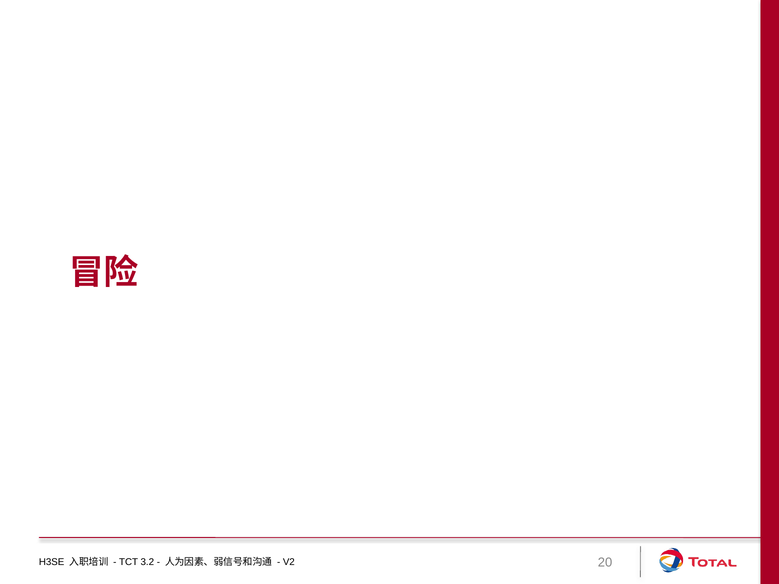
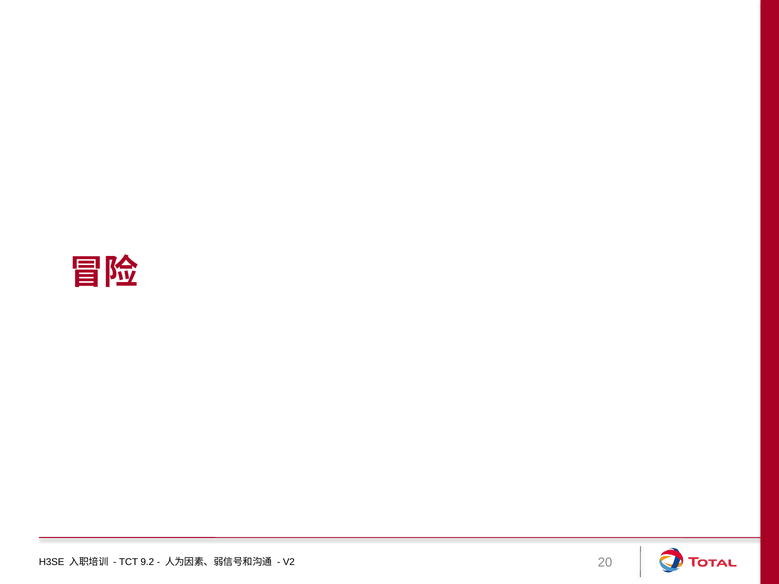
3.2: 3.2 -> 9.2
